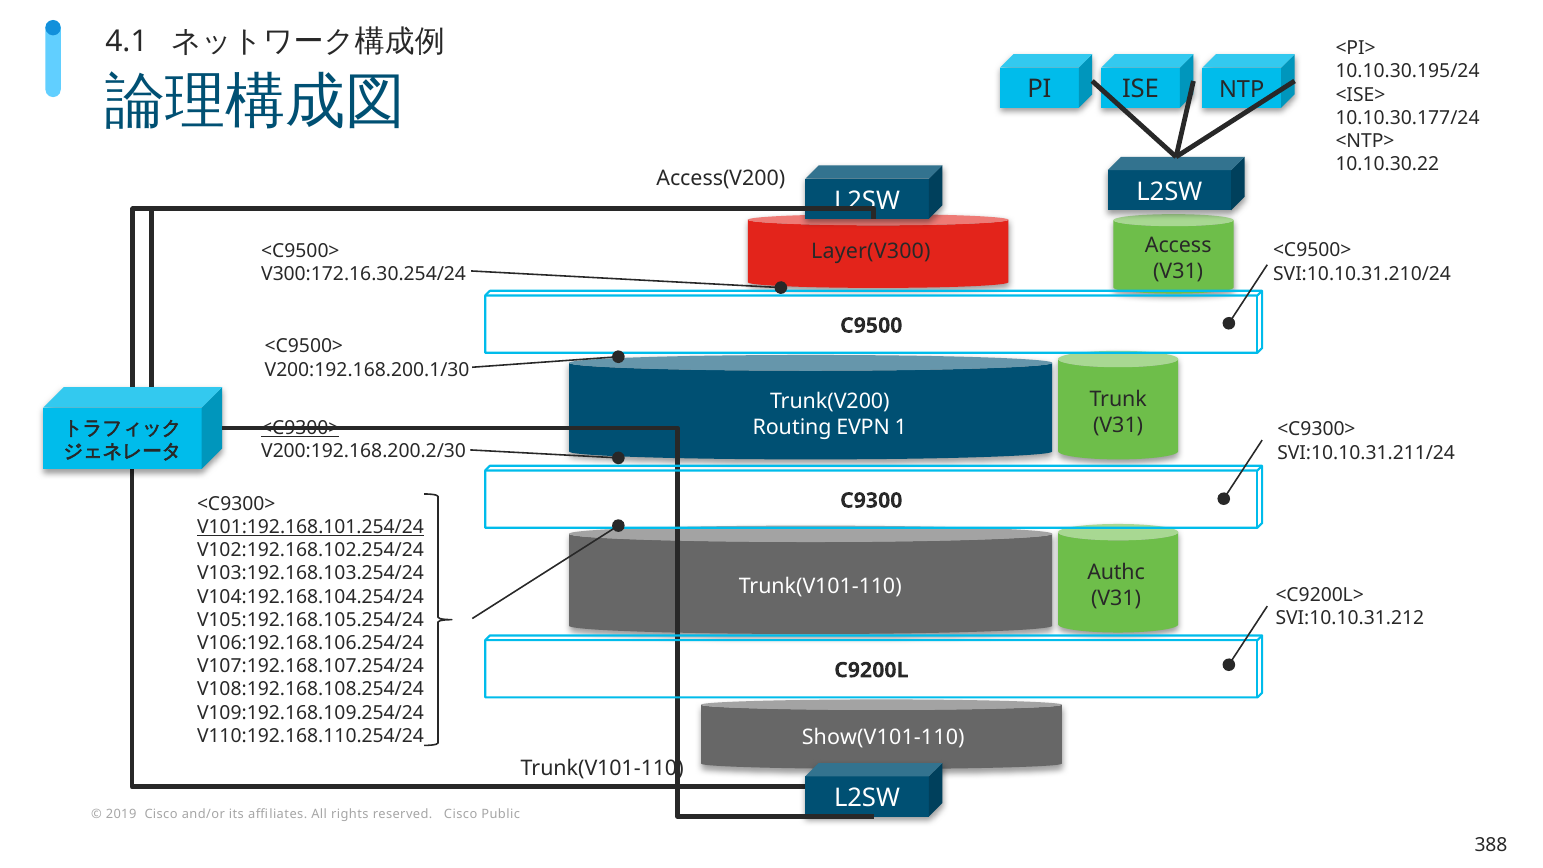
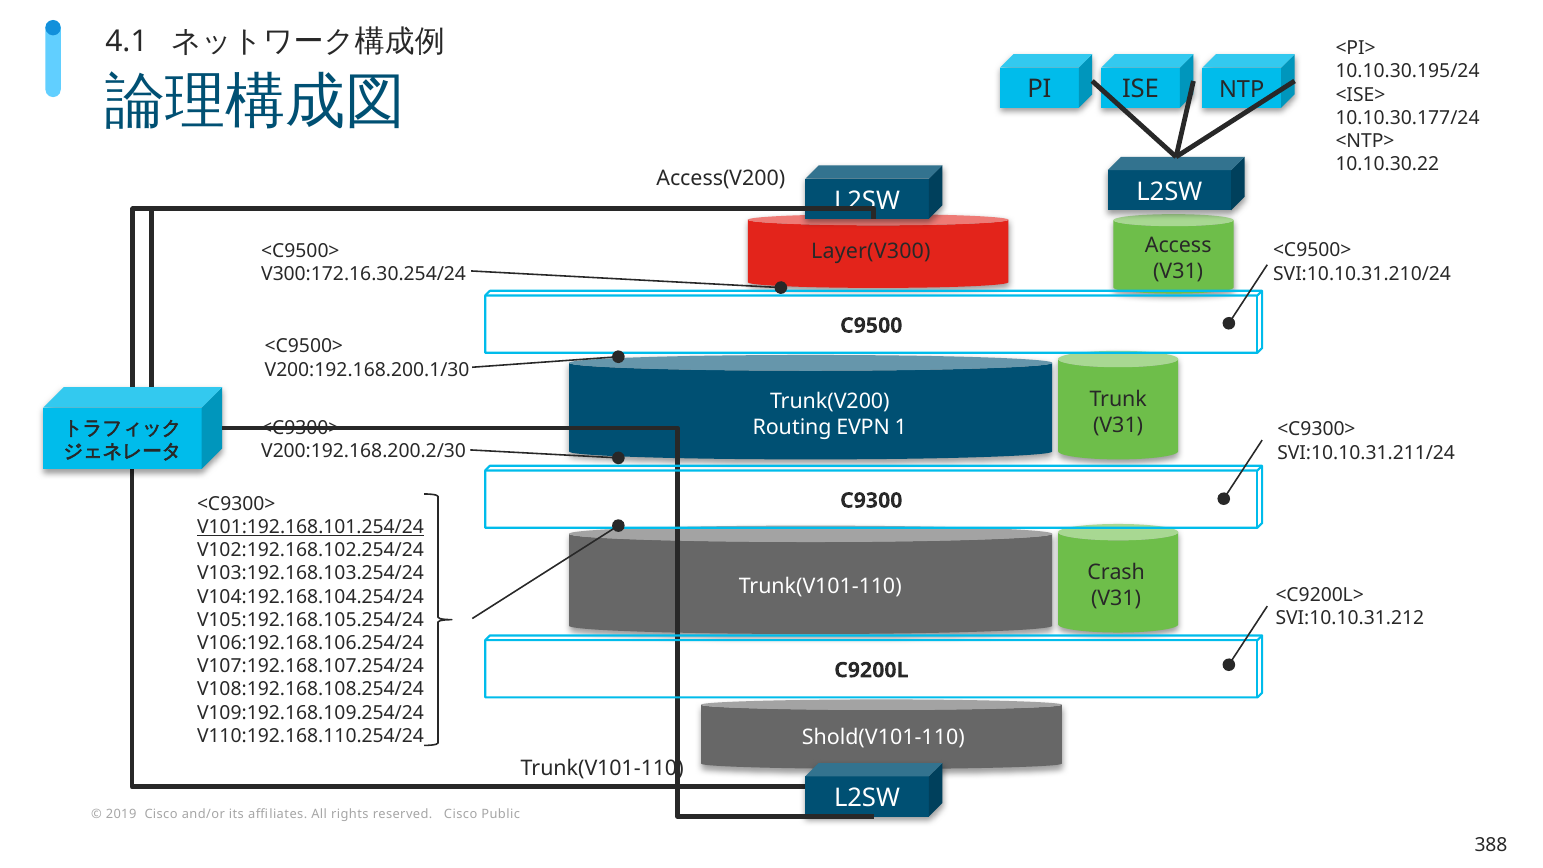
<C9300> at (300, 428) underline: present -> none
Authc: Authc -> Crash
Show(V101-110: Show(V101-110 -> Shold(V101-110
